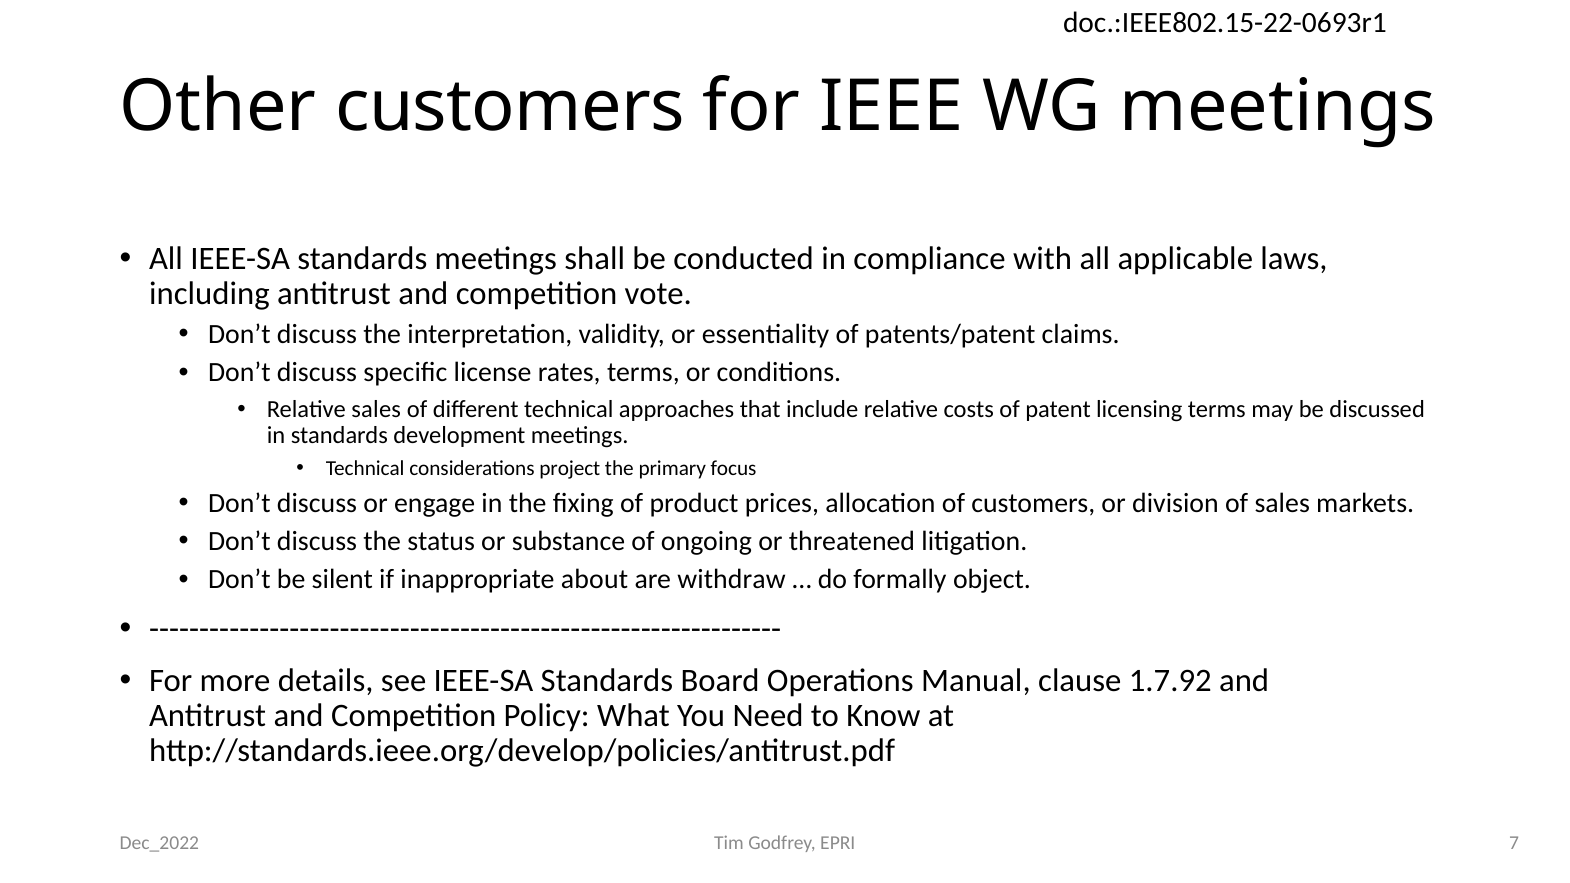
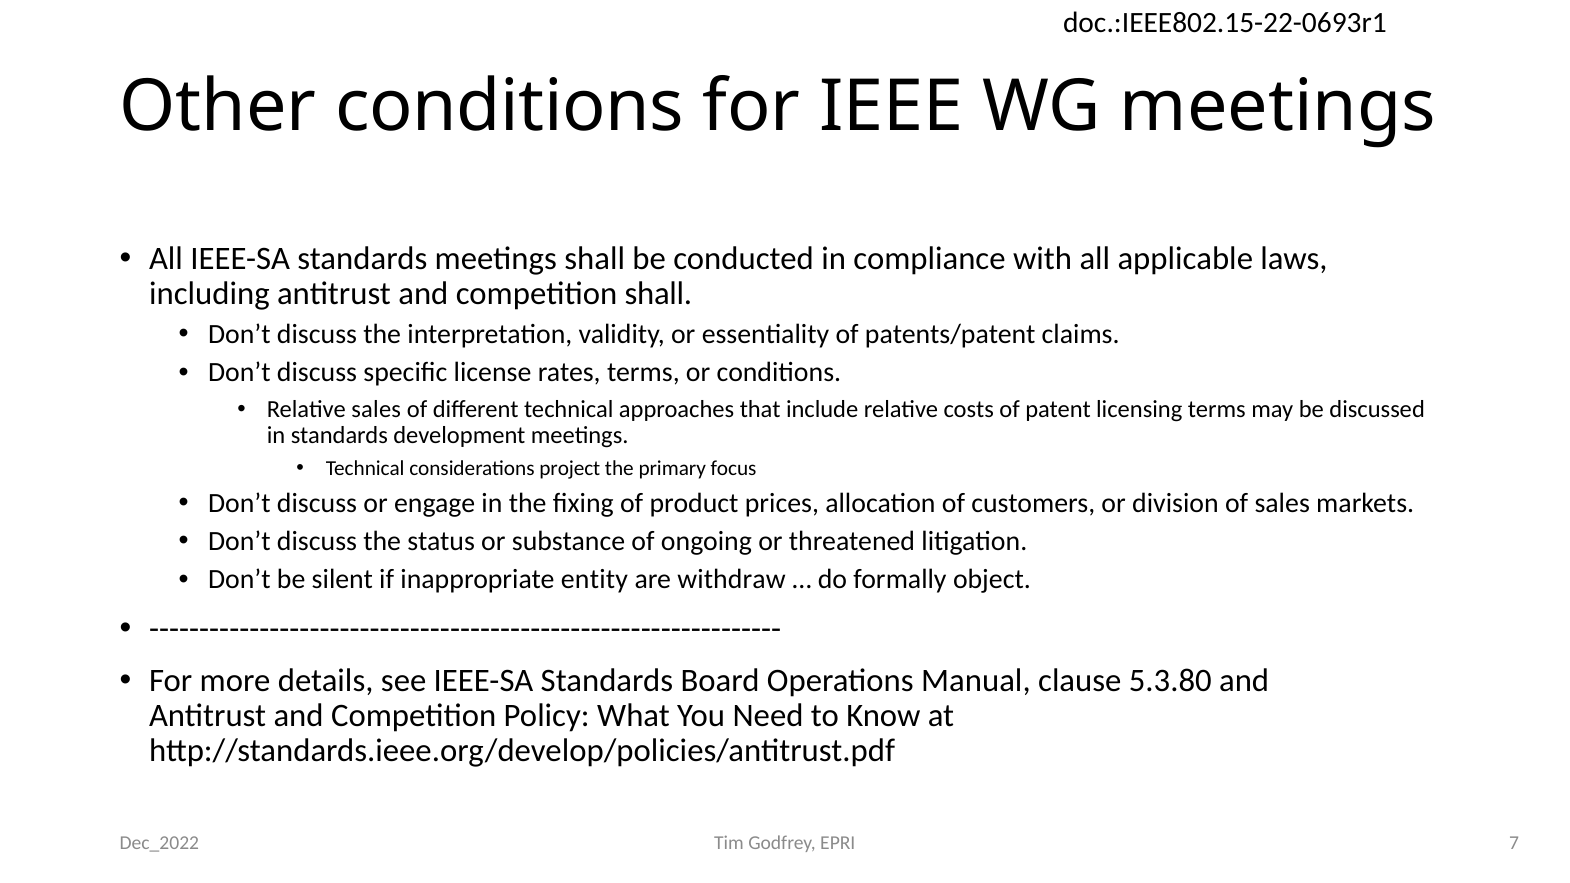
Other customers: customers -> conditions
competition vote: vote -> shall
about: about -> entity
1.7.92: 1.7.92 -> 5.3.80
